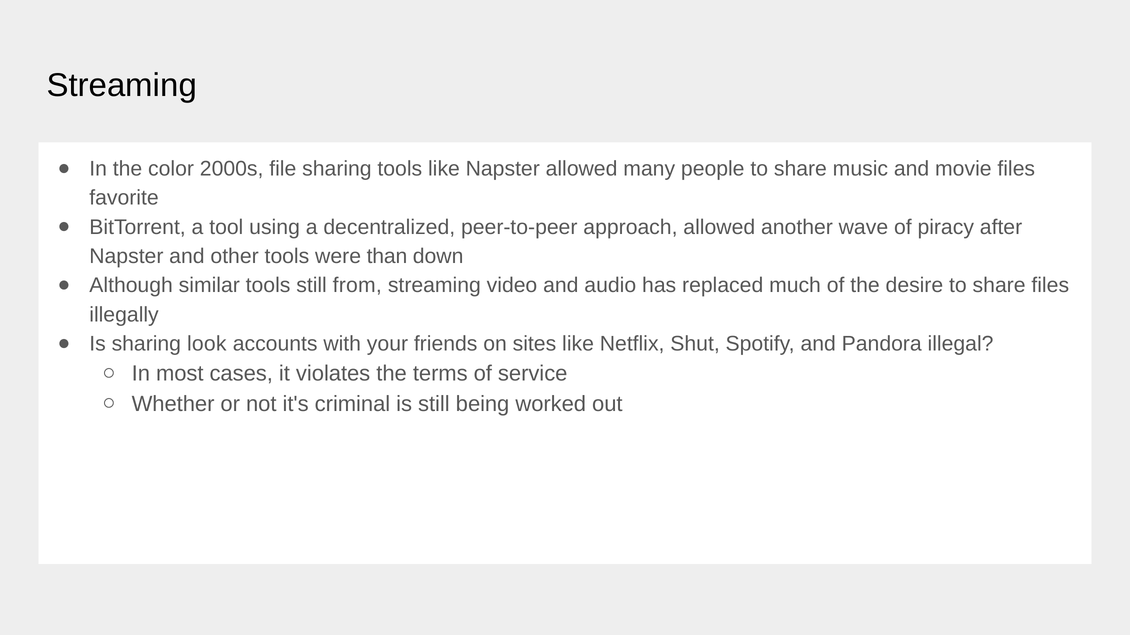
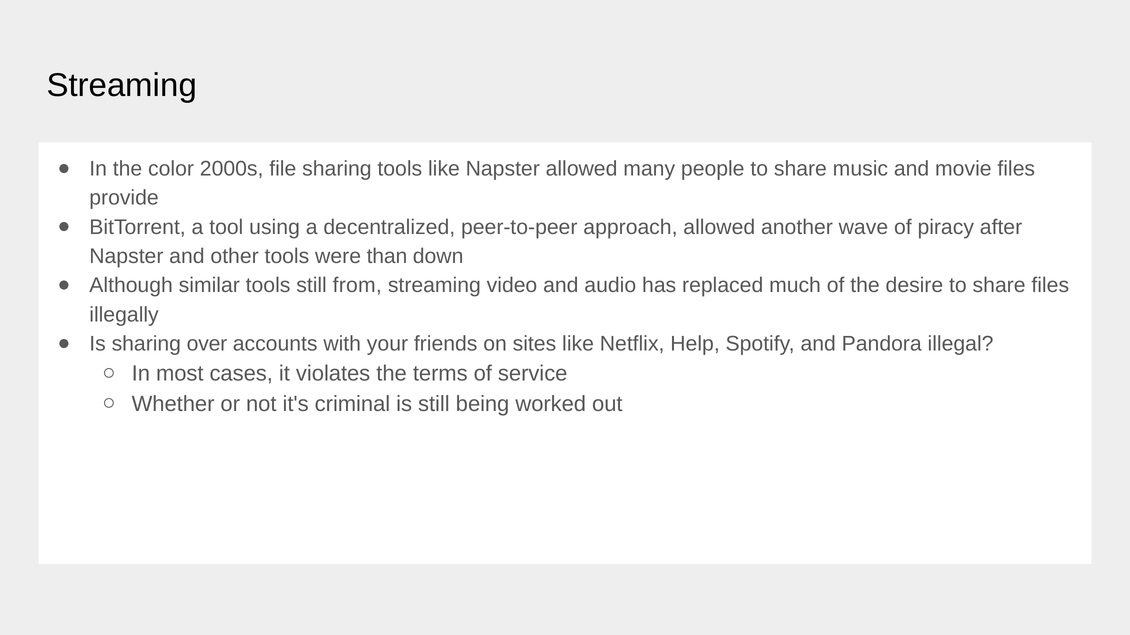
favorite: favorite -> provide
look: look -> over
Shut: Shut -> Help
